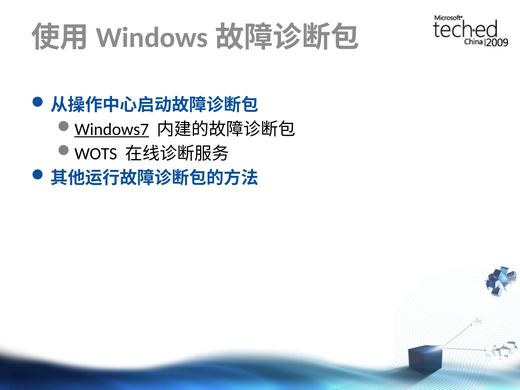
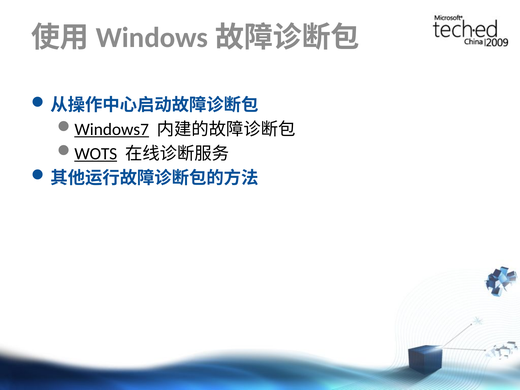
WOTS underline: none -> present
